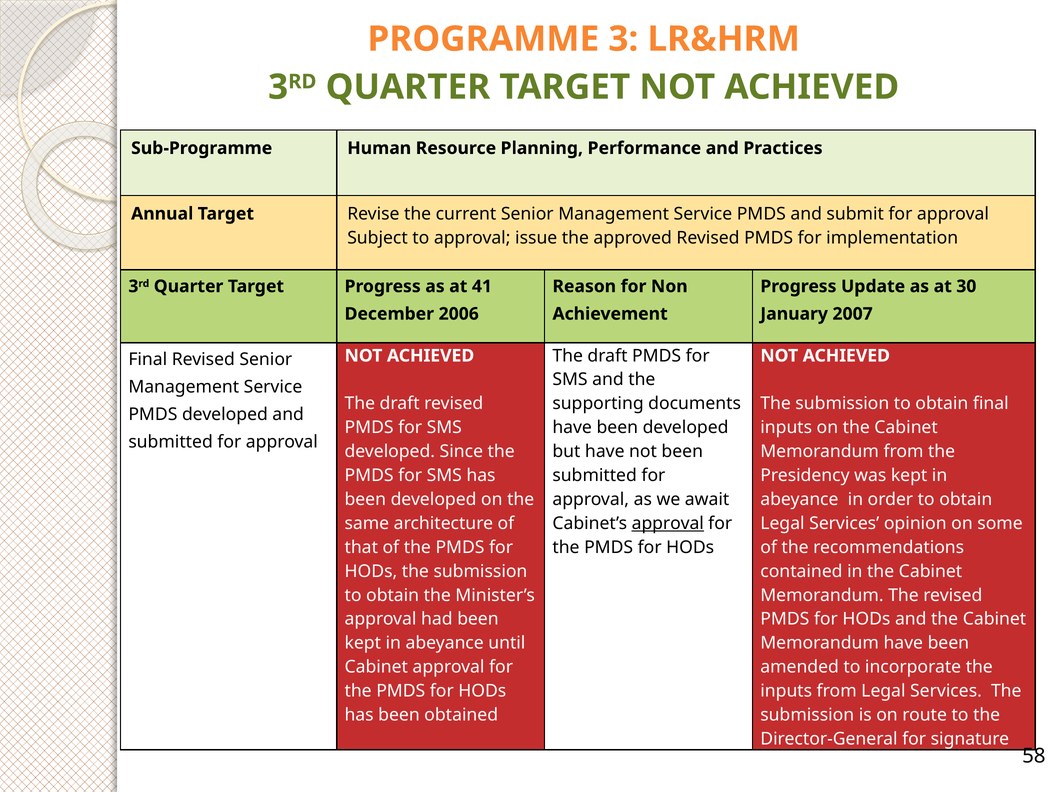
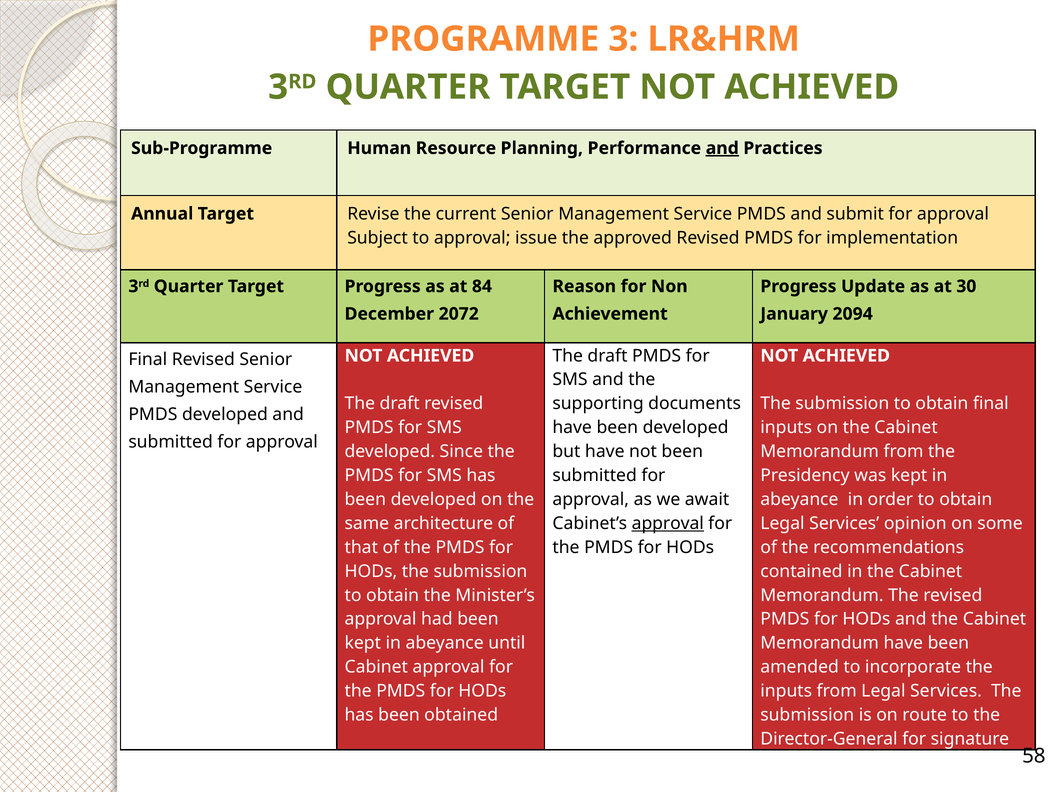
and at (722, 148) underline: none -> present
41: 41 -> 84
2006: 2006 -> 2072
2007: 2007 -> 2094
